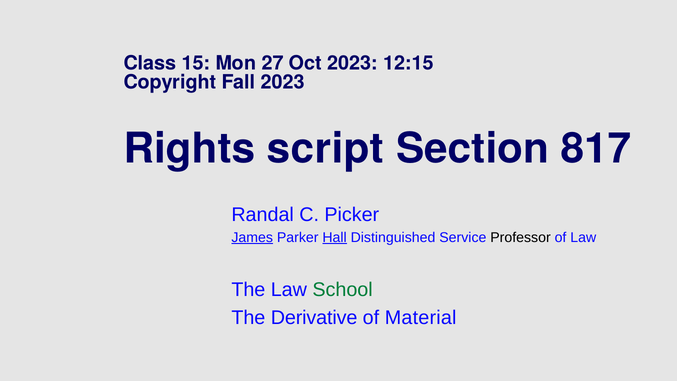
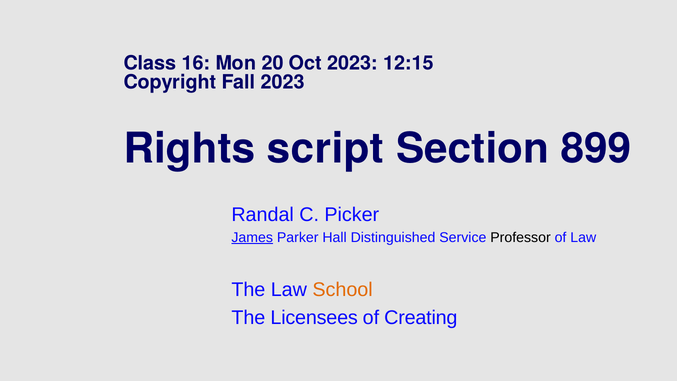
15: 15 -> 16
27: 27 -> 20
817: 817 -> 899
Hall underline: present -> none
School colour: green -> orange
Derivative: Derivative -> Licensees
Material: Material -> Creating
